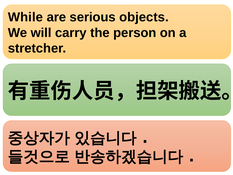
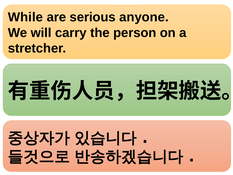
objects: objects -> anyone
